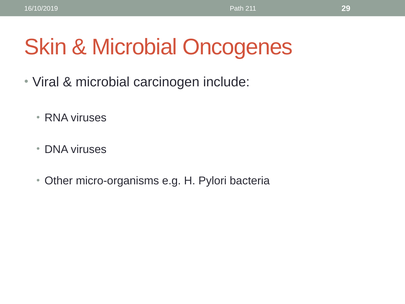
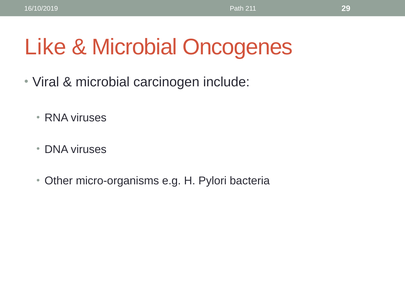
Skin: Skin -> Like
